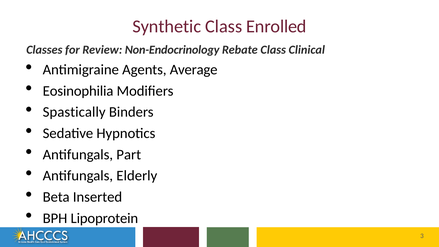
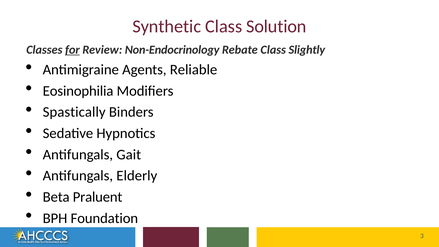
Enrolled: Enrolled -> Solution
for underline: none -> present
Clinical: Clinical -> Slightly
Average: Average -> Reliable
Part: Part -> Gait
Inserted: Inserted -> Praluent
Lipoprotein: Lipoprotein -> Foundation
